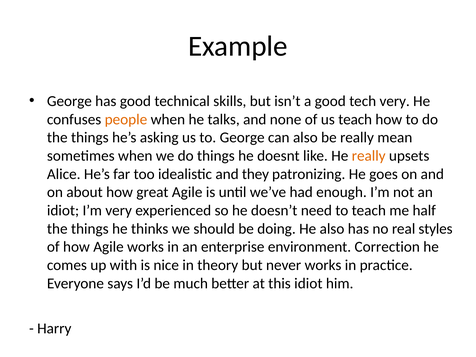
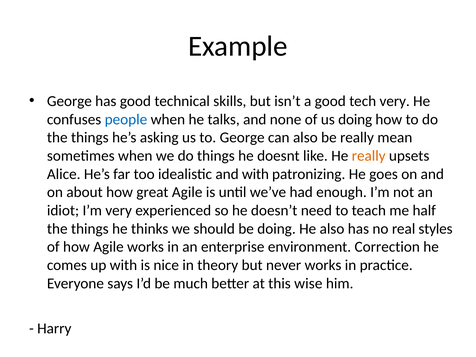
people colour: orange -> blue
us teach: teach -> doing
and they: they -> with
this idiot: idiot -> wise
